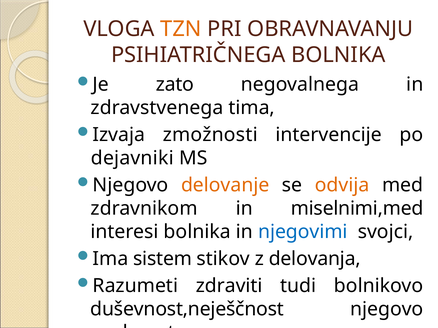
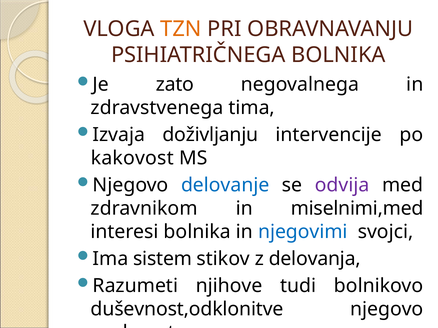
zmožnosti: zmožnosti -> doživljanju
dejavniki: dejavniki -> kakovost
delovanje colour: orange -> blue
odvija colour: orange -> purple
zdraviti: zdraviti -> njihove
duševnost,neješčnost: duševnost,neješčnost -> duševnost,odklonitve
